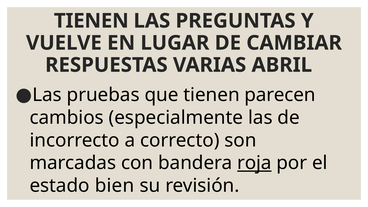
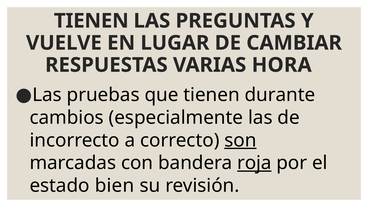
ABRIL: ABRIL -> HORA
parecen: parecen -> durante
son underline: none -> present
